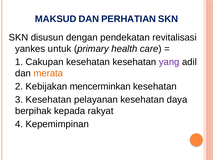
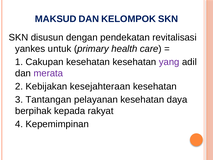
PERHATIAN: PERHATIAN -> KELOMPOK
merata colour: orange -> purple
mencerminkan: mencerminkan -> kesejahteraan
3 Kesehatan: Kesehatan -> Tantangan
